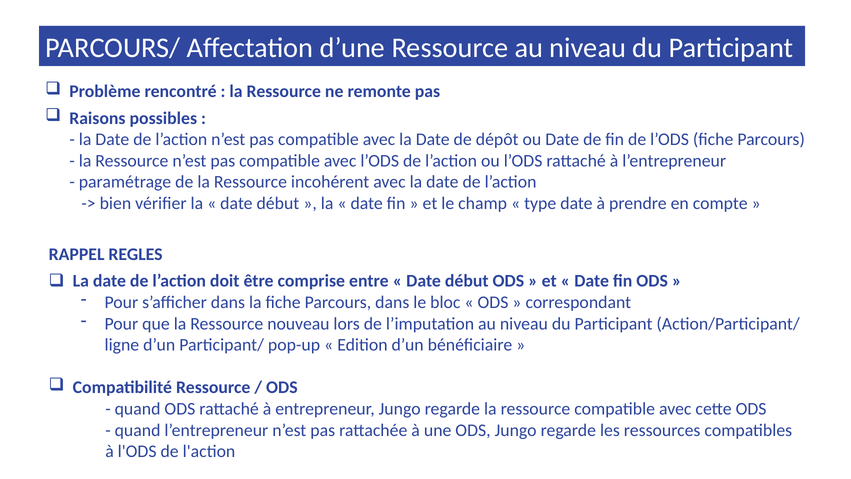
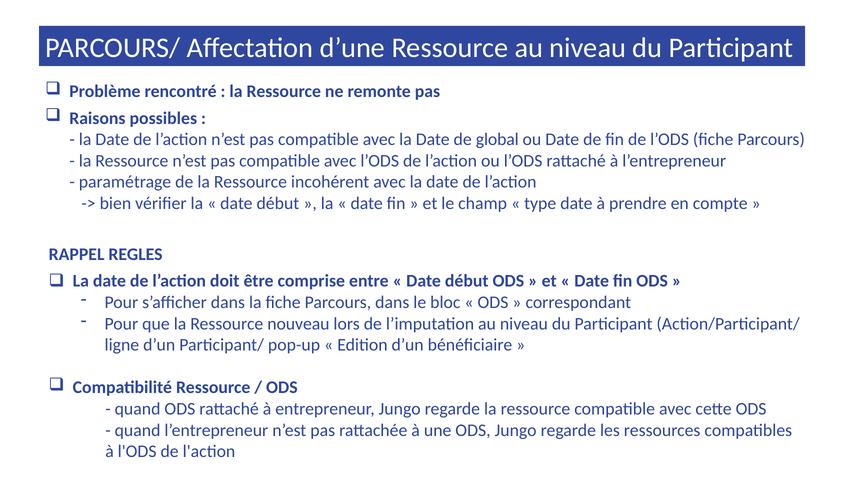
dépôt: dépôt -> global
